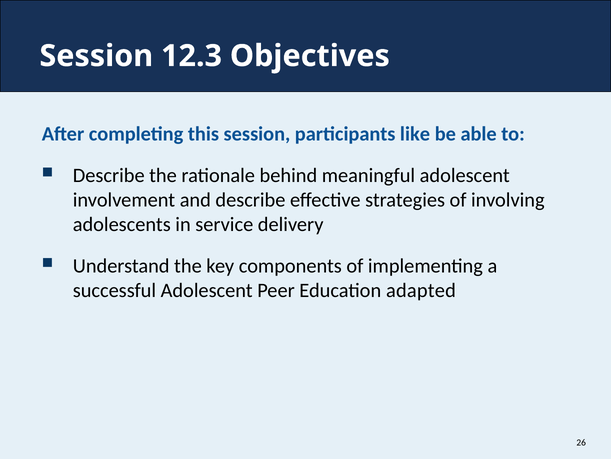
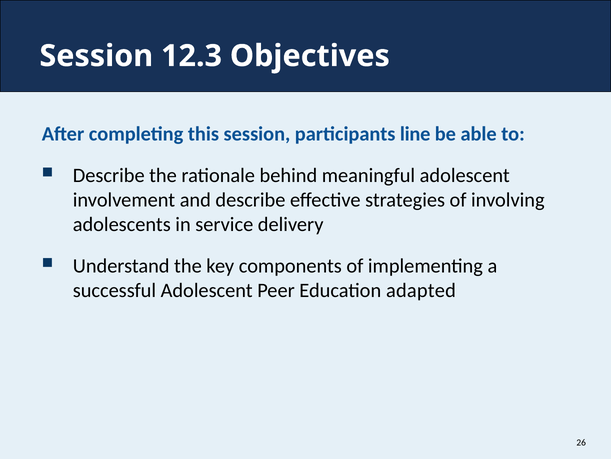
like: like -> line
